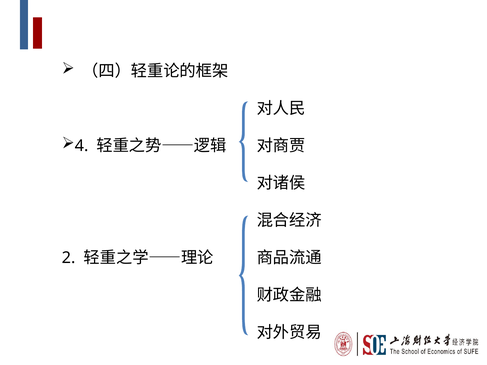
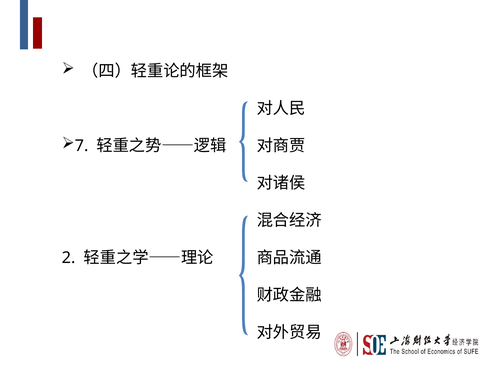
4: 4 -> 7
